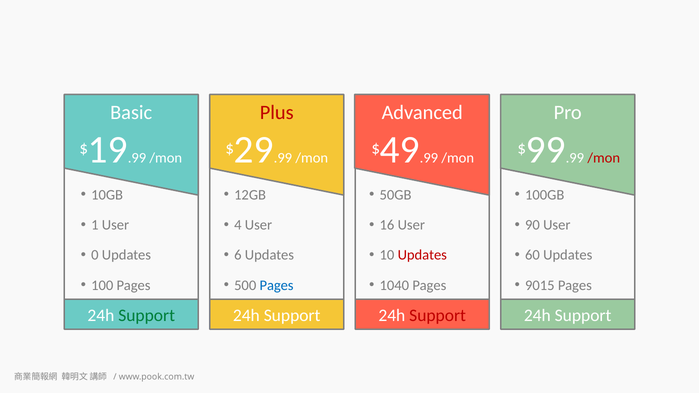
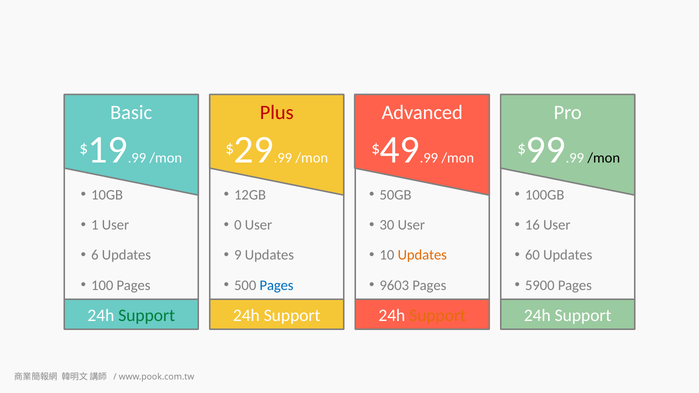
/mon at (604, 158) colour: red -> black
4: 4 -> 0
16: 16 -> 30
90: 90 -> 16
0: 0 -> 6
6: 6 -> 9
Updates at (422, 255) colour: red -> orange
1040: 1040 -> 9603
9015: 9015 -> 5900
Support at (438, 316) colour: red -> orange
